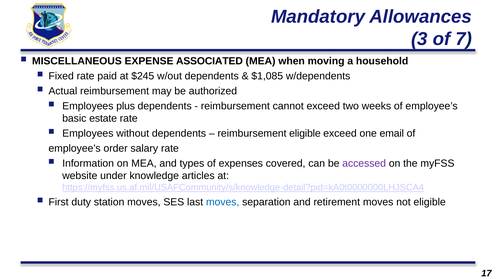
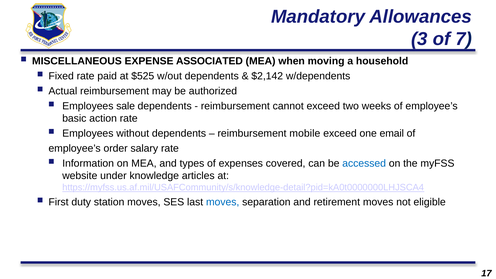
$245: $245 -> $525
$1,085: $1,085 -> $2,142
plus: plus -> sale
estate: estate -> action
reimbursement eligible: eligible -> mobile
accessed colour: purple -> blue
